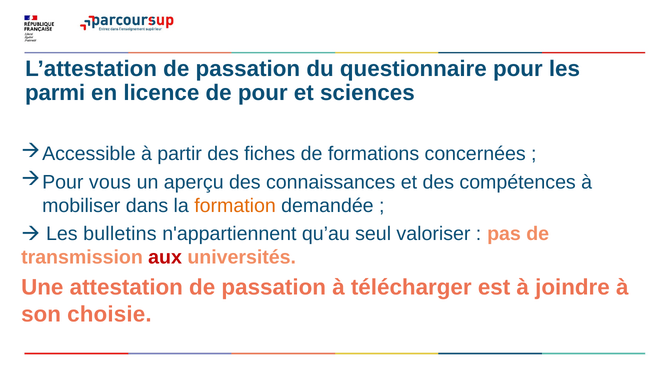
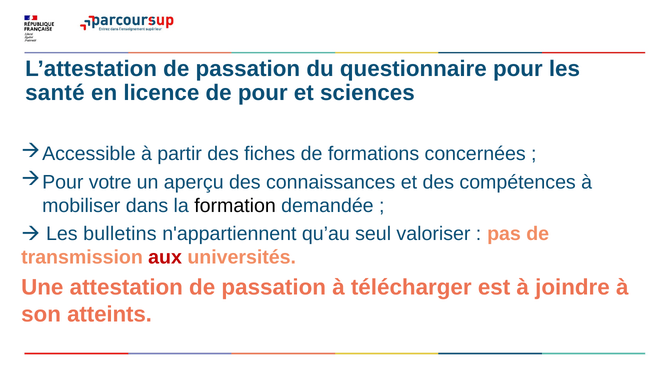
parmi: parmi -> santé
vous: vous -> votre
formation colour: orange -> black
choisie: choisie -> atteints
